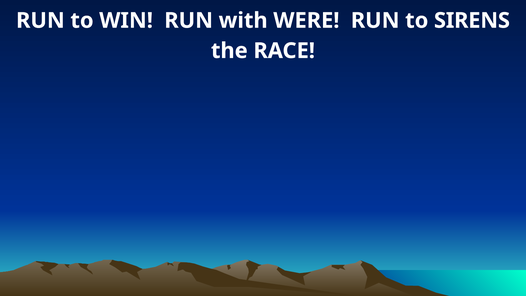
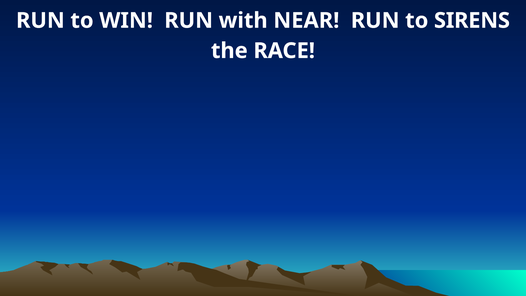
WERE: WERE -> NEAR
